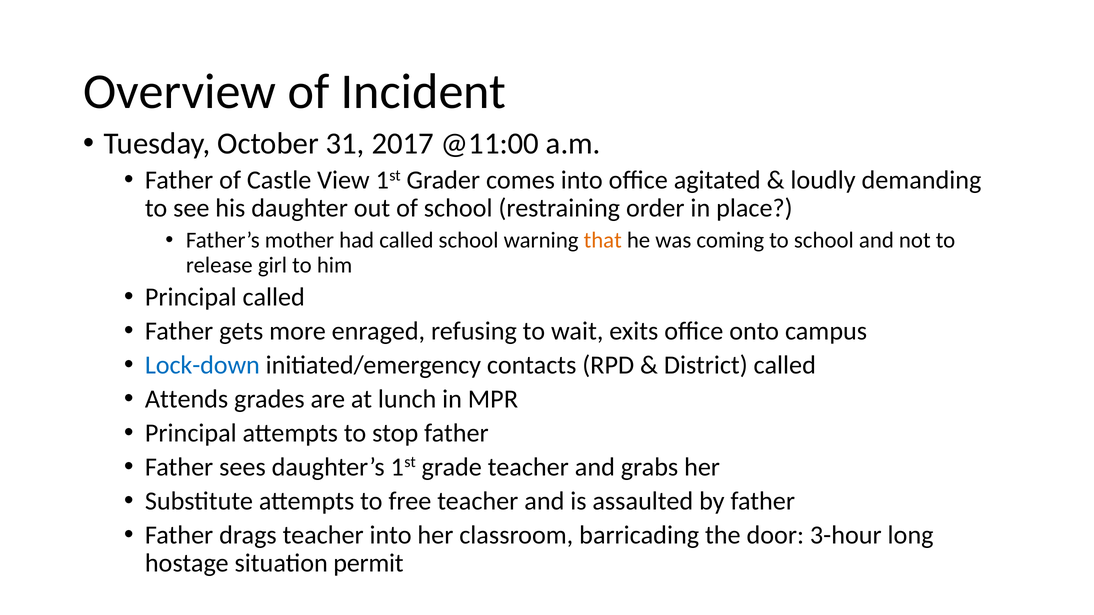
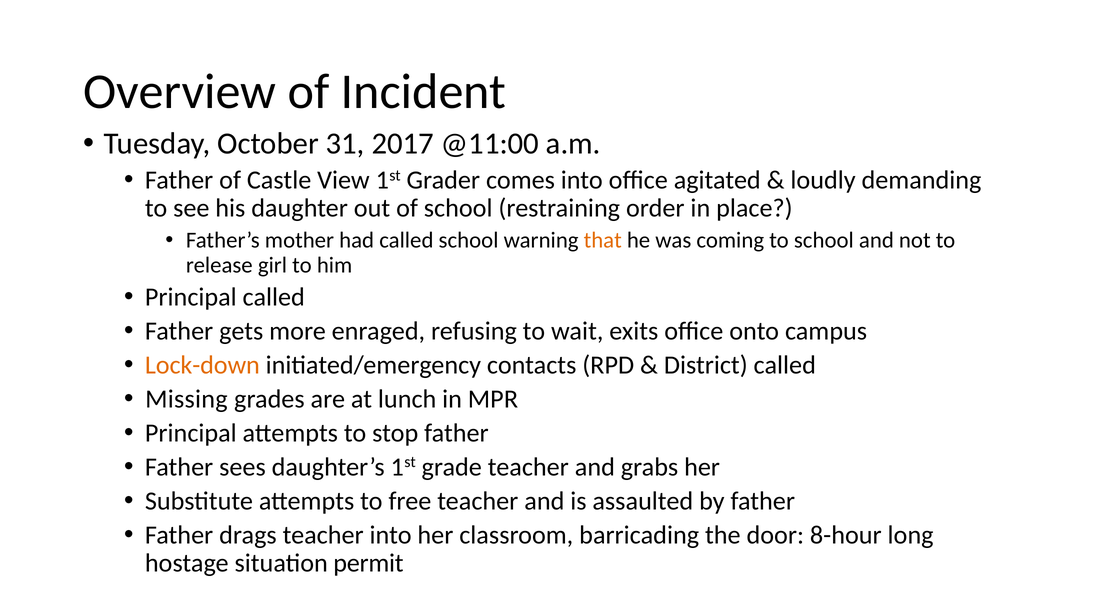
Lock-down colour: blue -> orange
Attends: Attends -> Missing
3-hour: 3-hour -> 8-hour
